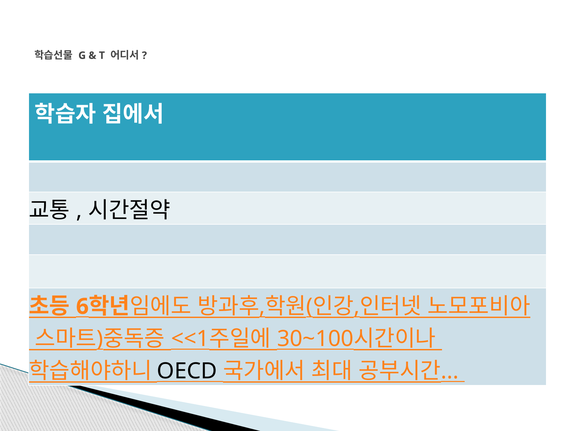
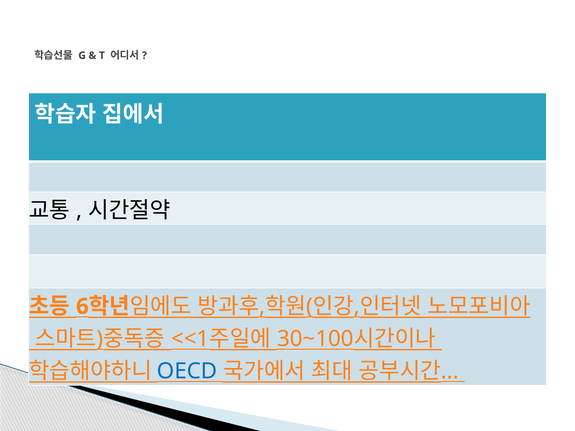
OECD colour: black -> blue
